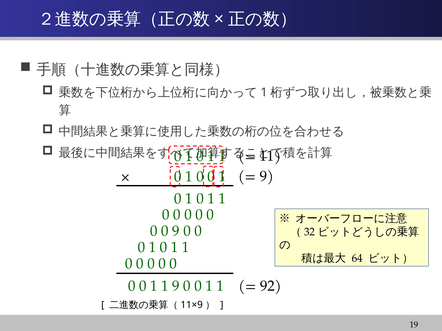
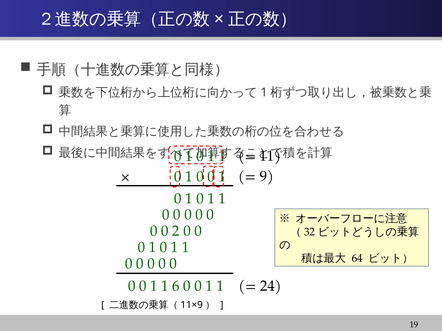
0 9: 9 -> 2
1 9: 9 -> 6
92: 92 -> 24
